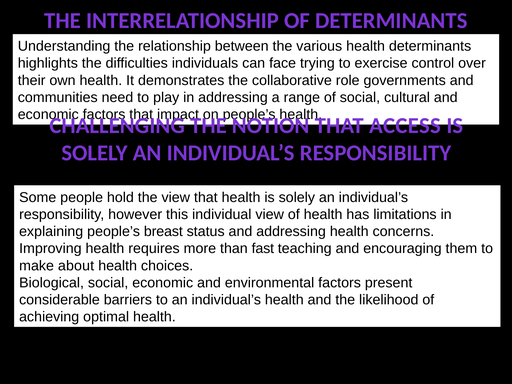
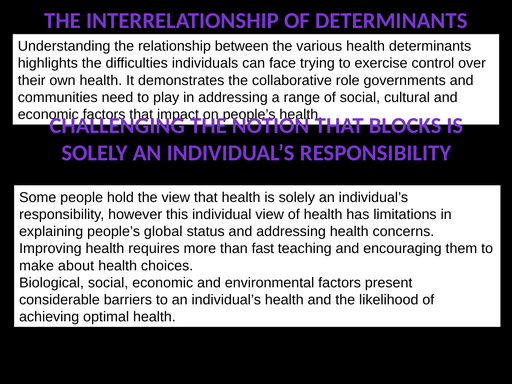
ACCESS: ACCESS -> BLOCKS
breast: breast -> global
